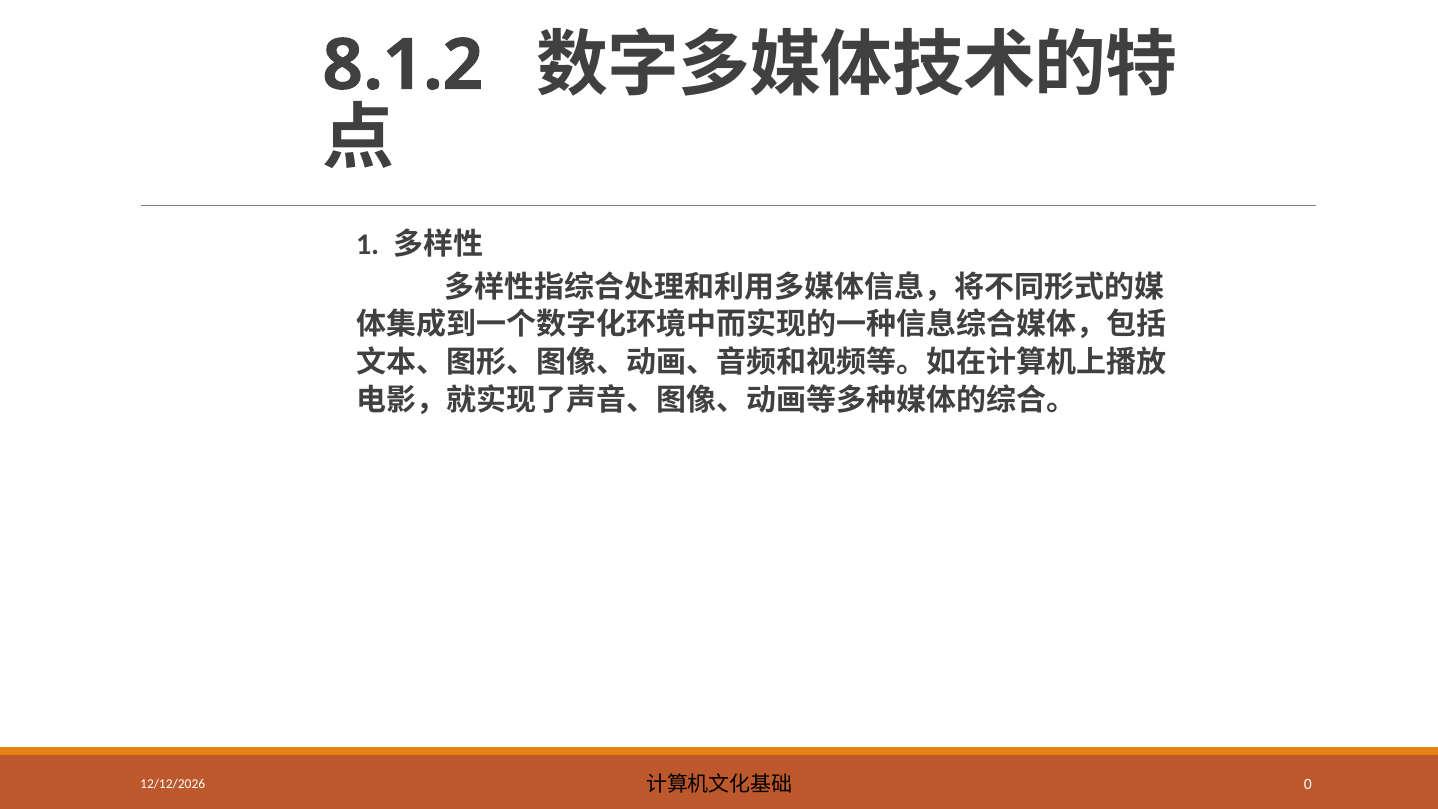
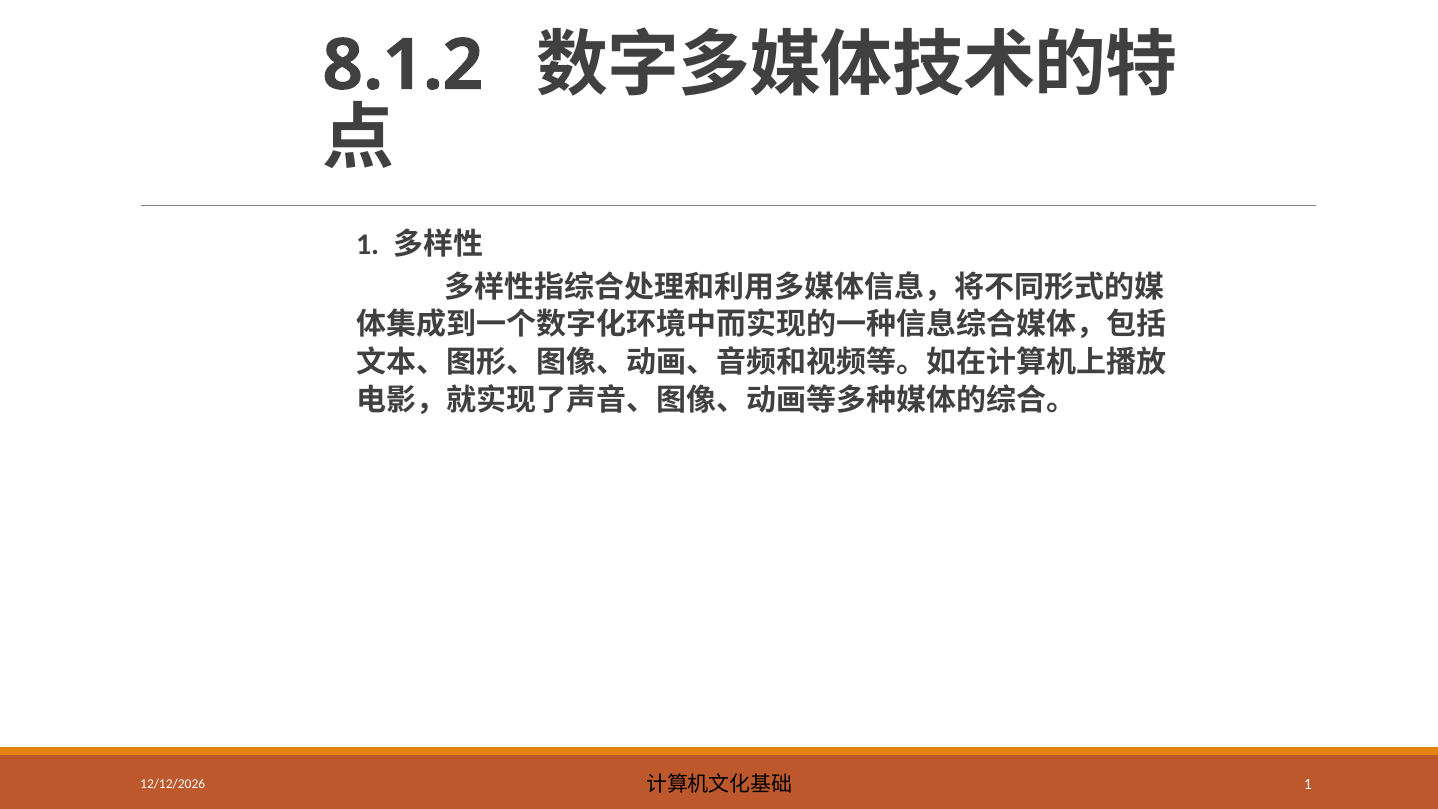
0 at (1308, 784): 0 -> 1
